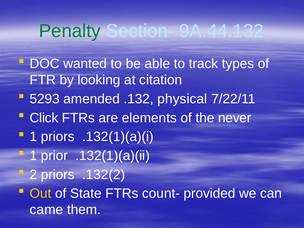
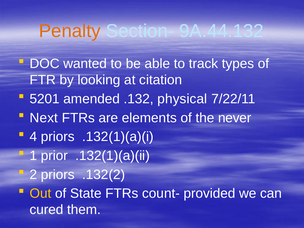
Penalty colour: green -> orange
5293: 5293 -> 5201
Click: Click -> Next
1 at (33, 137): 1 -> 4
came: came -> cured
